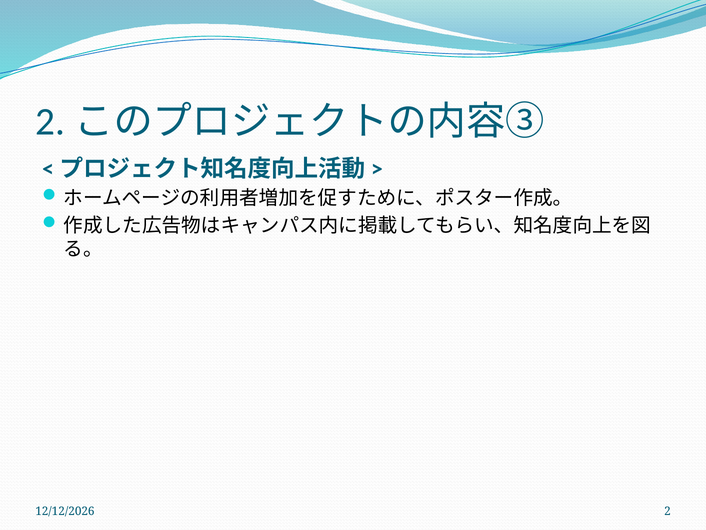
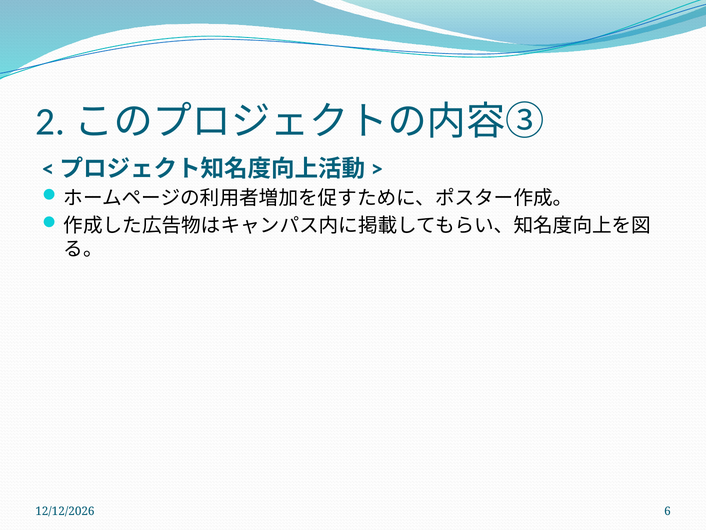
2: 2 -> 6
